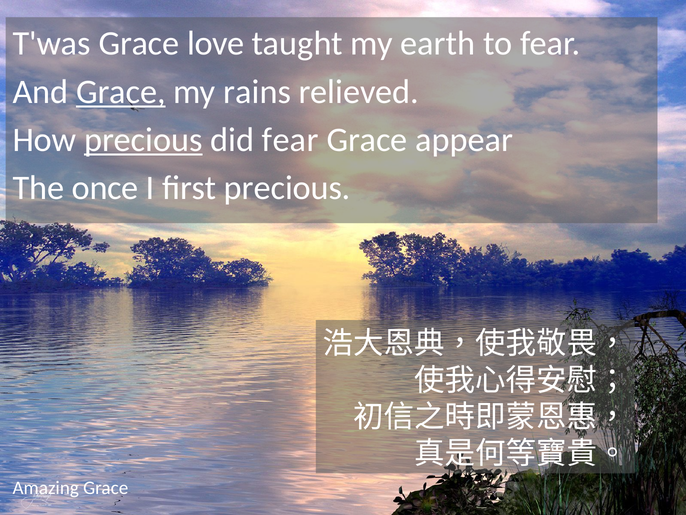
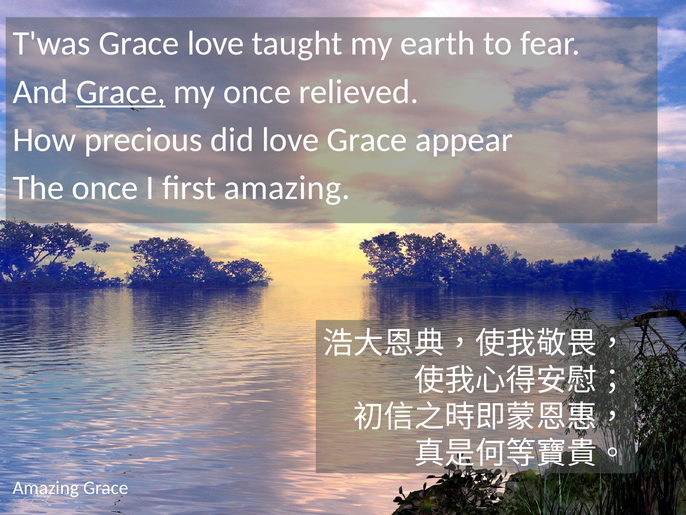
my rains: rains -> once
precious at (143, 140) underline: present -> none
did fear: fear -> love
first precious: precious -> amazing
